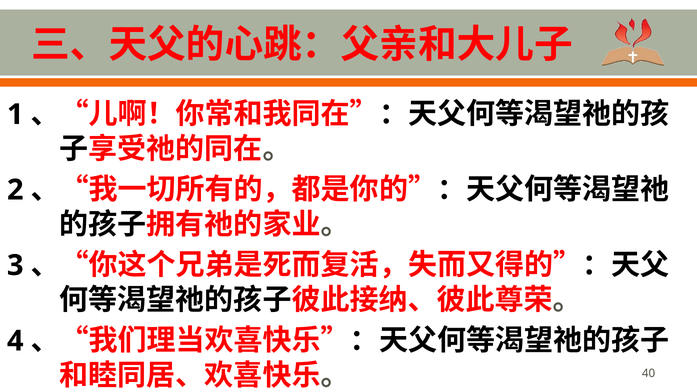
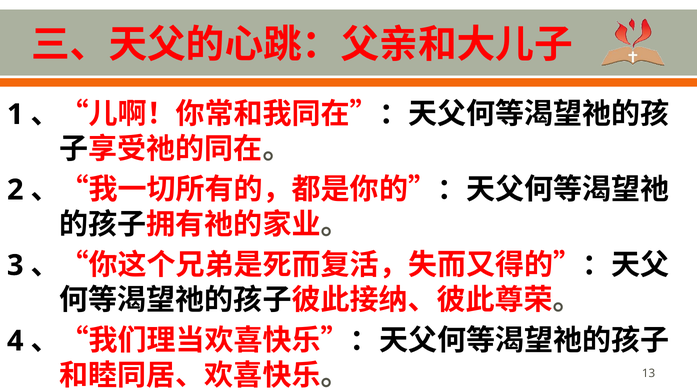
40: 40 -> 13
